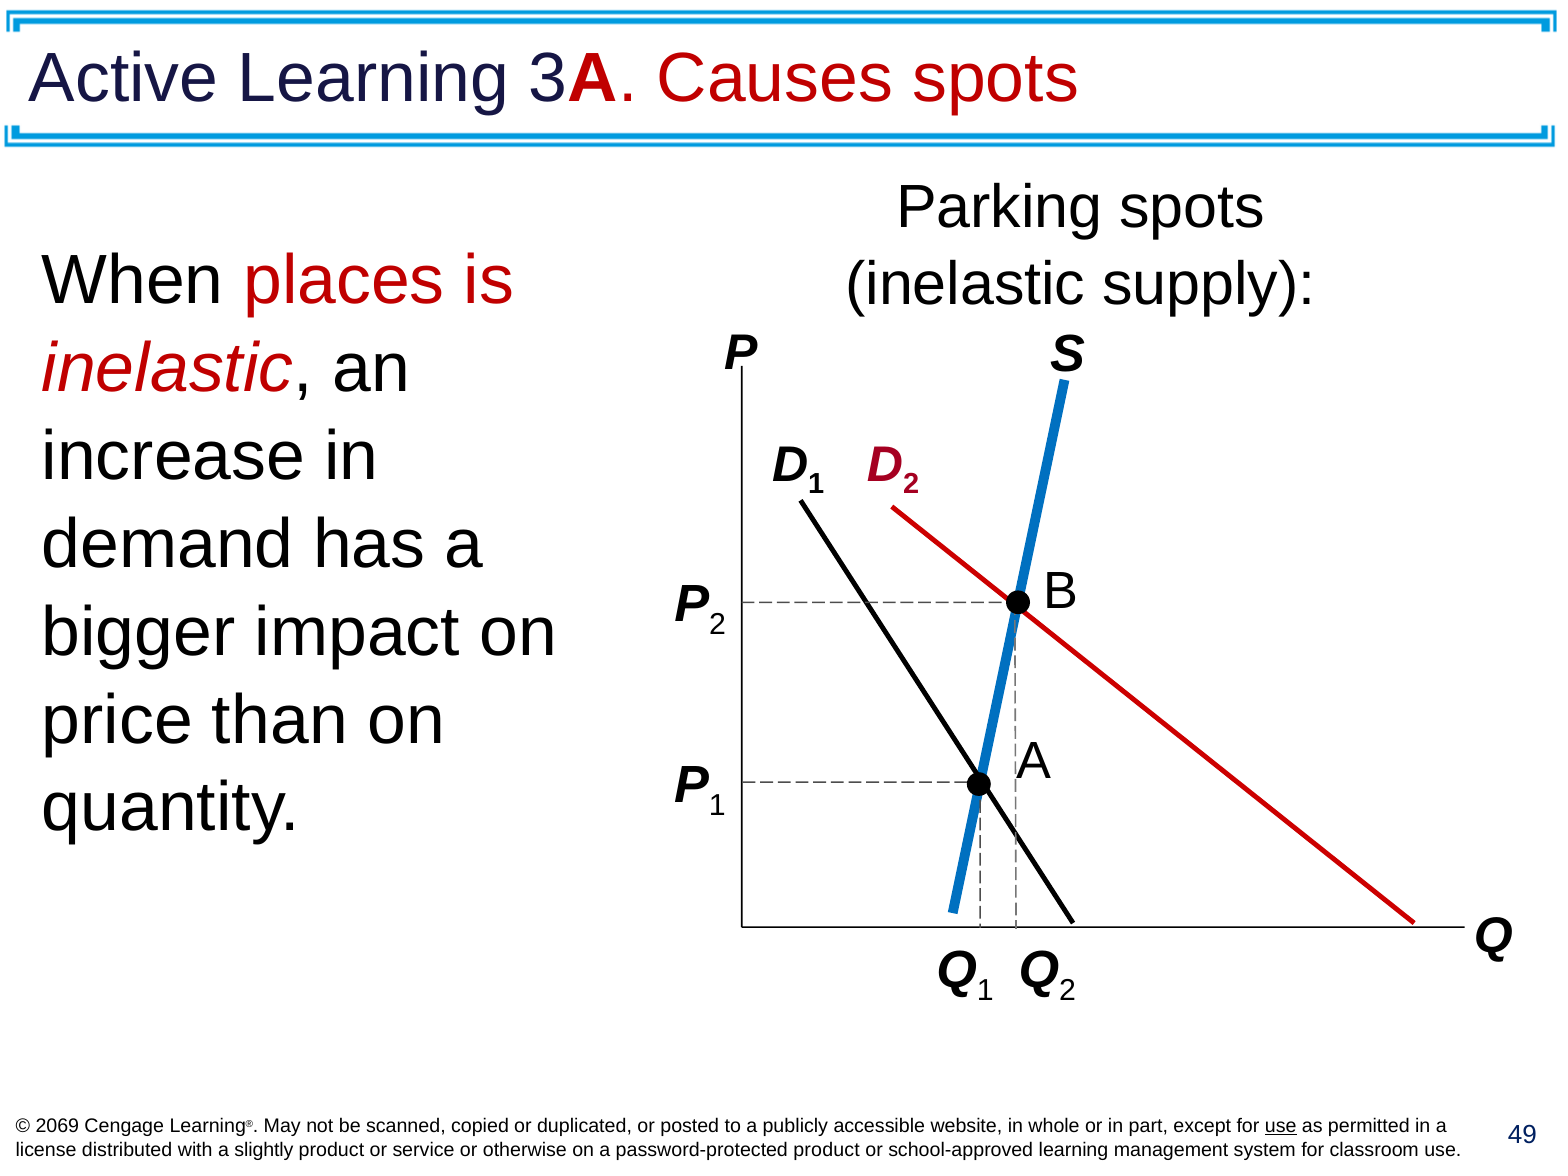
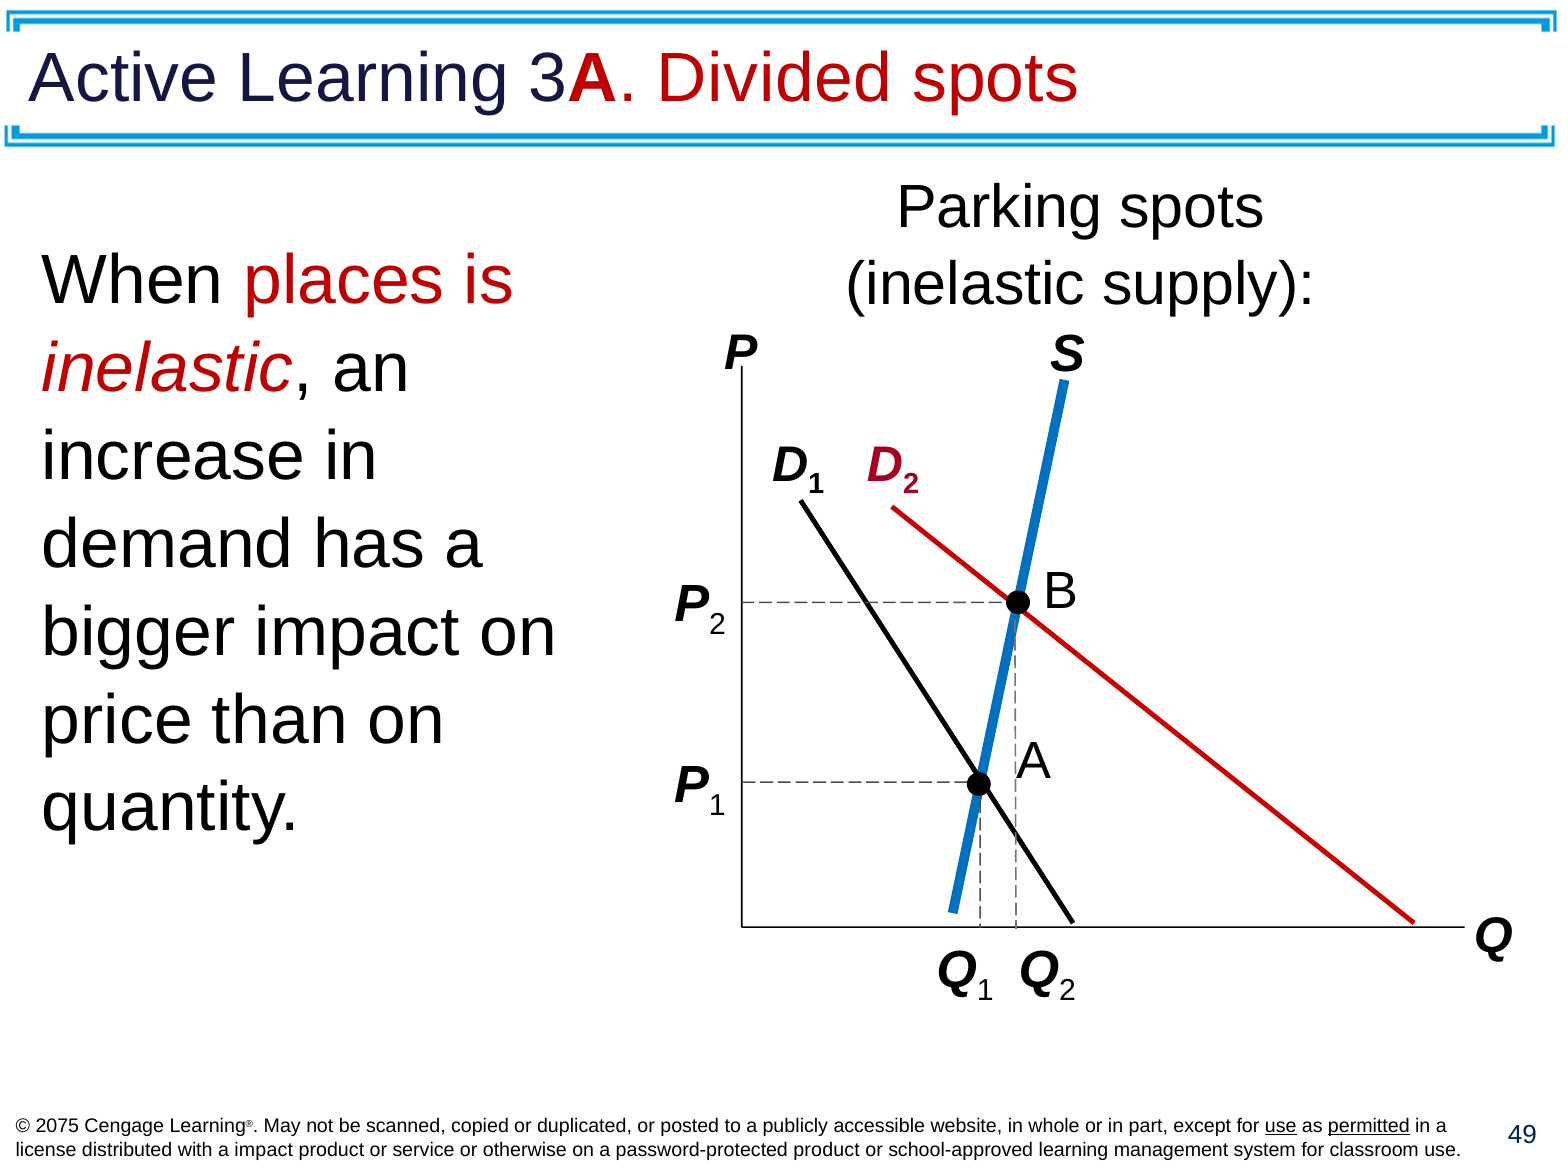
Causes: Causes -> Divided
2069: 2069 -> 2075
permitted underline: none -> present
a slightly: slightly -> impact
